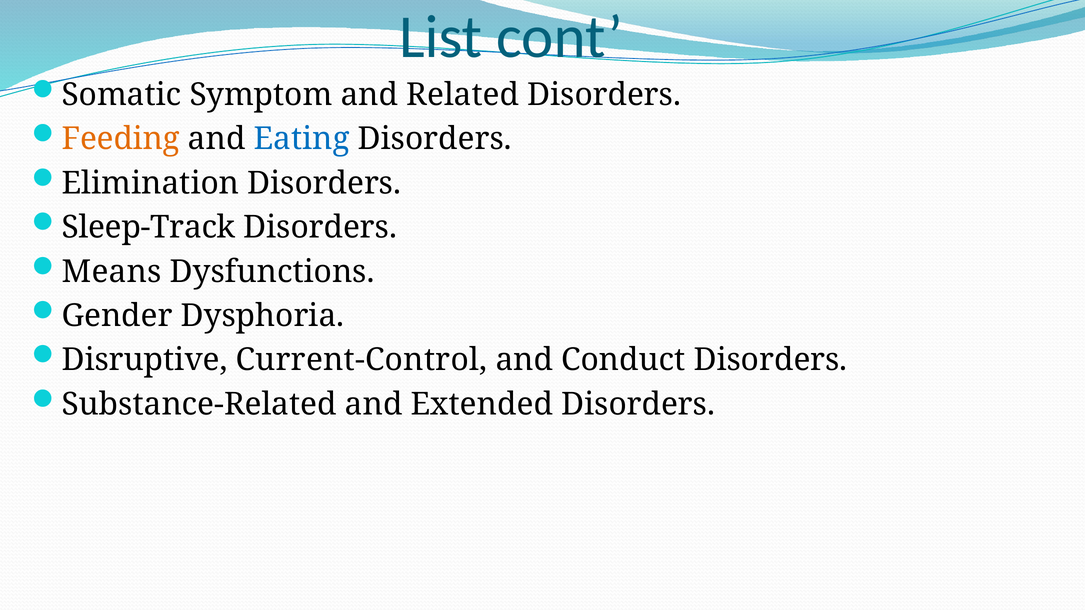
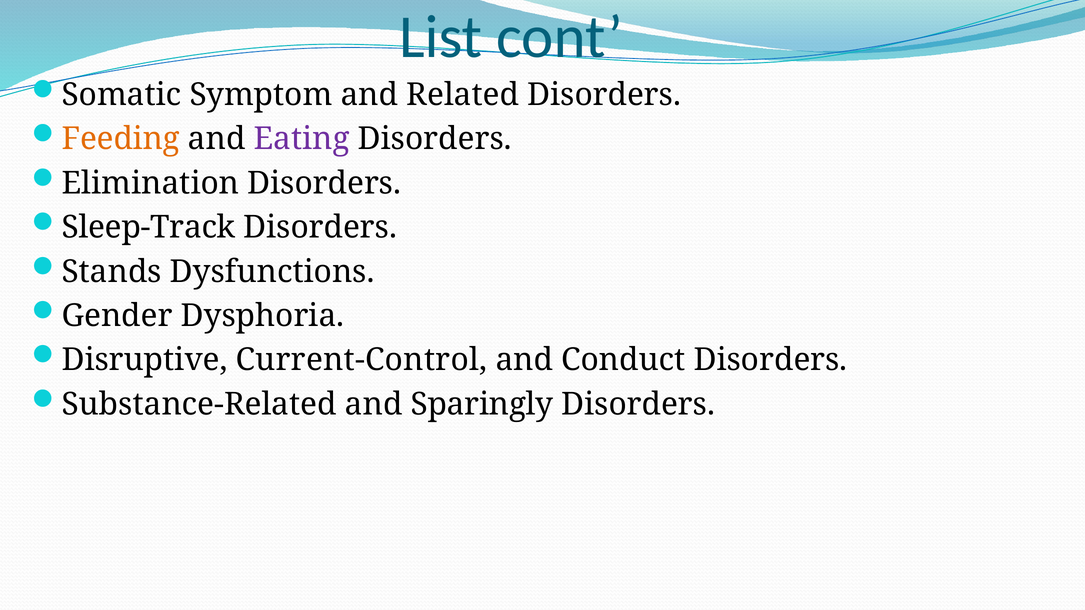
Eating colour: blue -> purple
Means: Means -> Stands
Extended: Extended -> Sparingly
